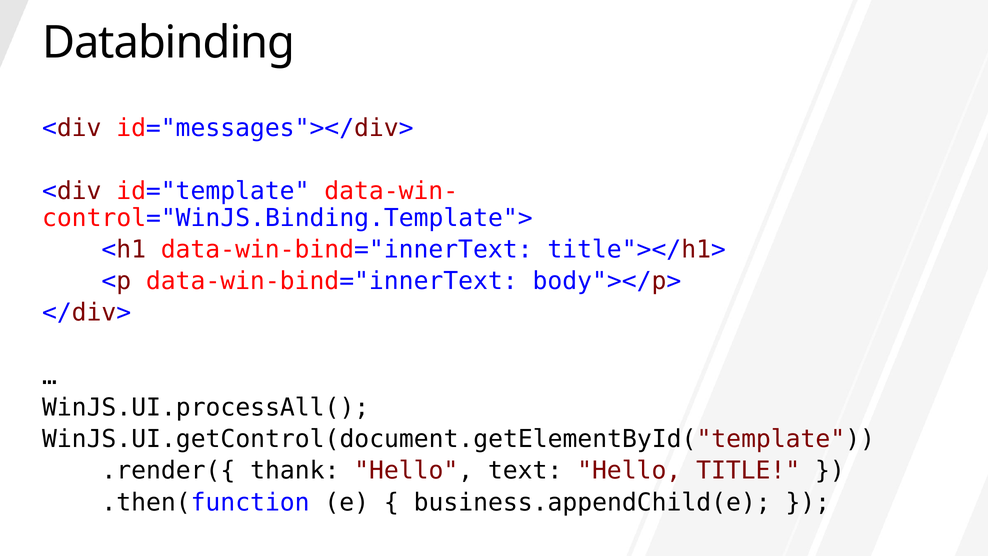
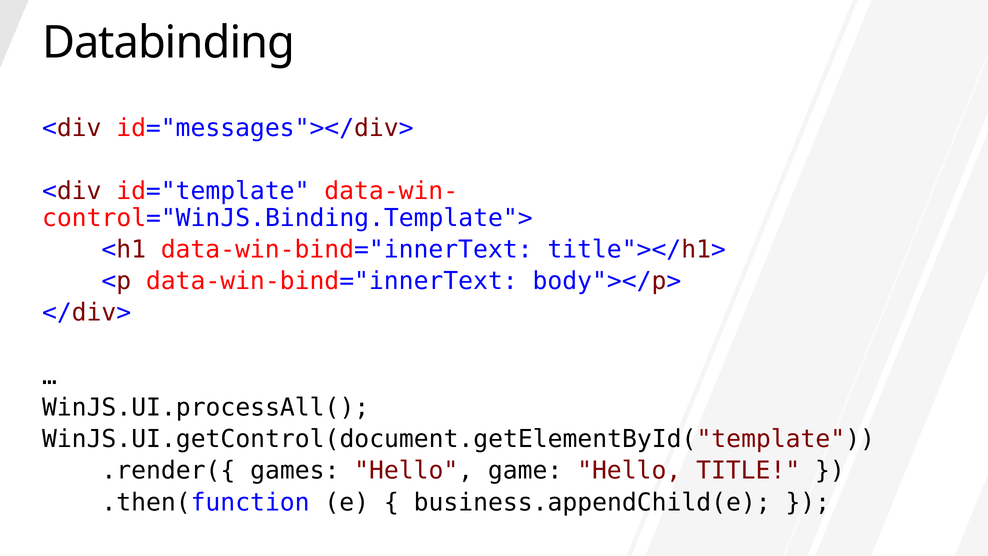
thank: thank -> games
text: text -> game
